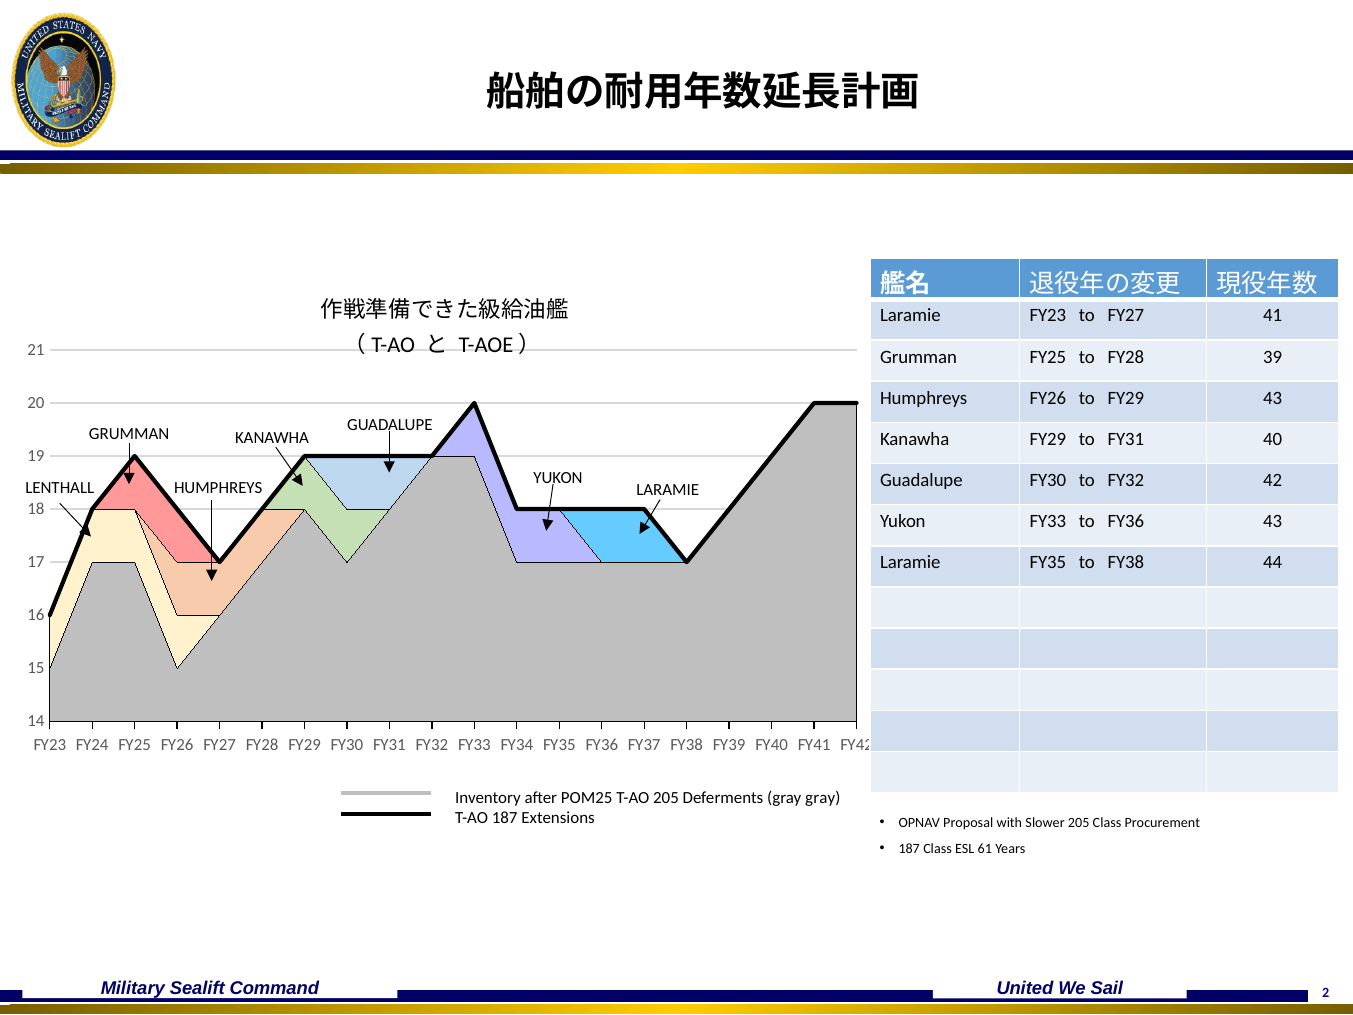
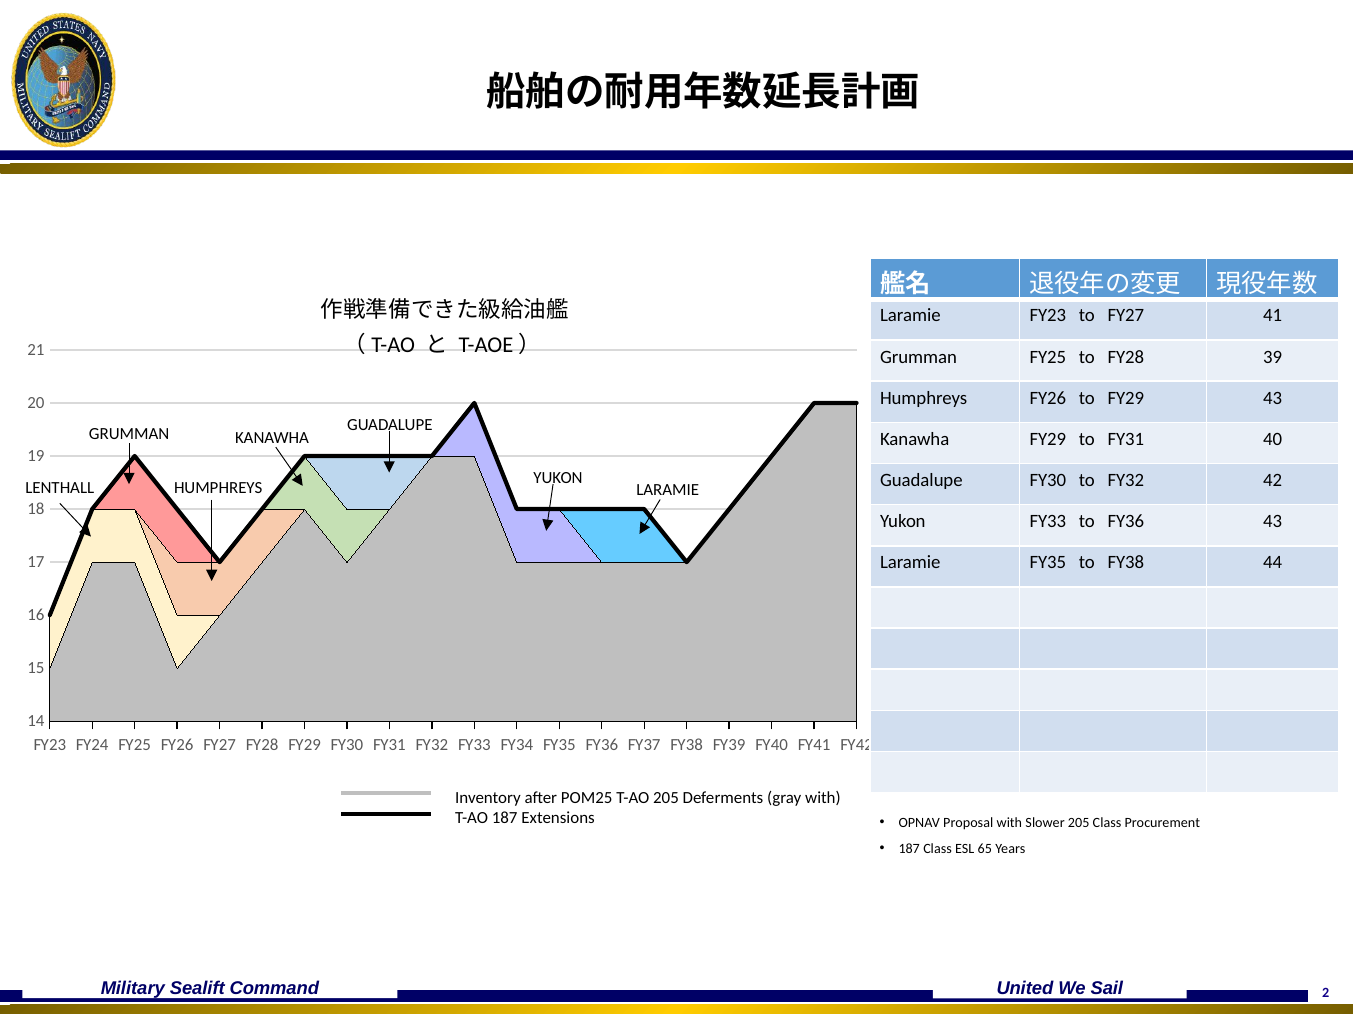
gray gray: gray -> with
61: 61 -> 65
